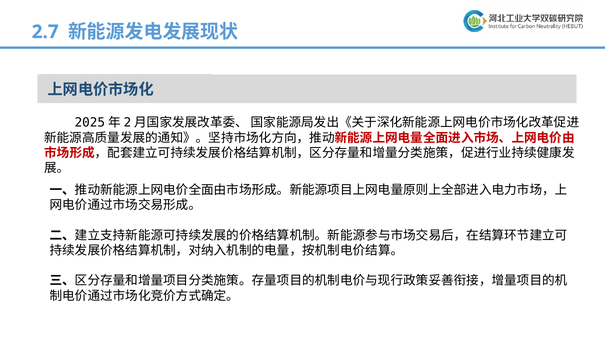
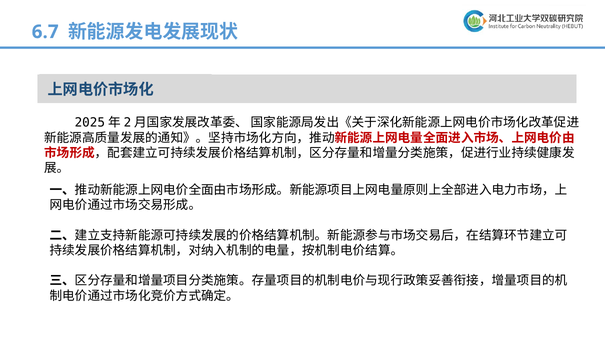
2.7: 2.7 -> 6.7
